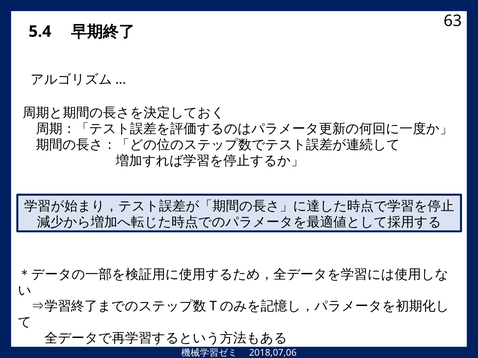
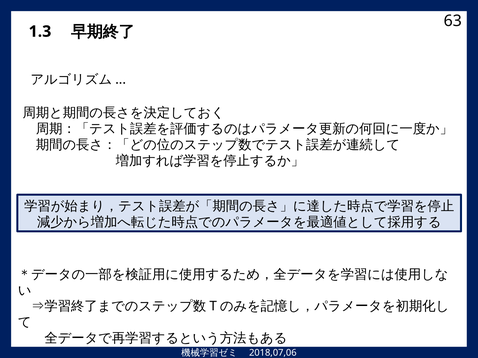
5.4: 5.4 -> 1.3
